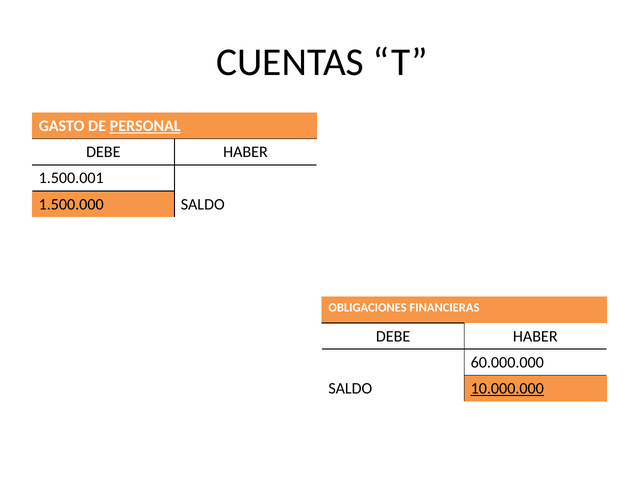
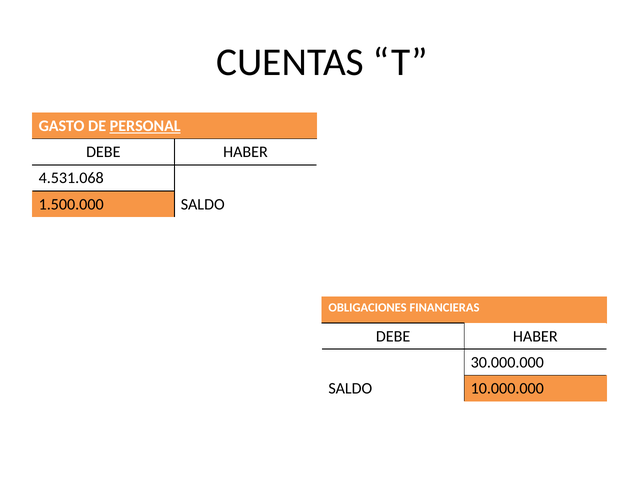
1.500.001: 1.500.001 -> 4.531.068
60.000.000: 60.000.000 -> 30.000.000
10.000.000 underline: present -> none
